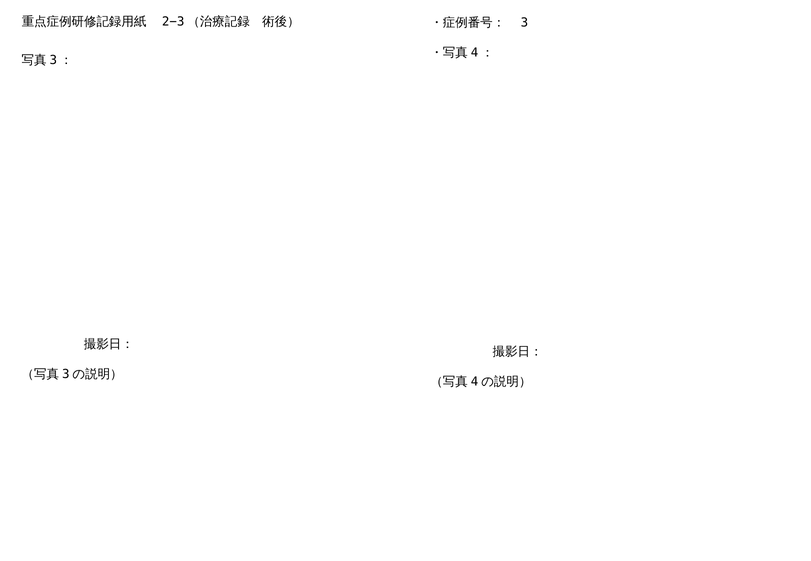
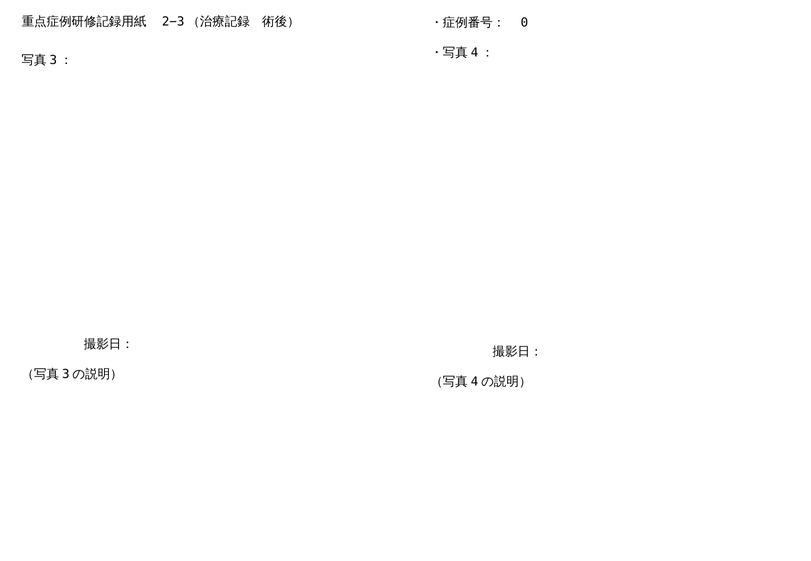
3: 3 -> 0
